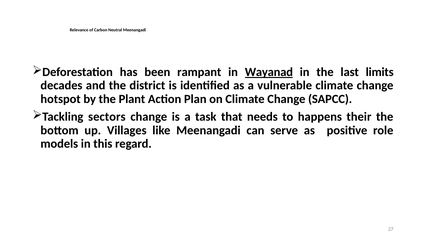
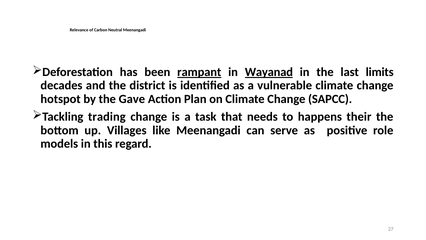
rampant underline: none -> present
Plant: Plant -> Gave
sectors: sectors -> trading
